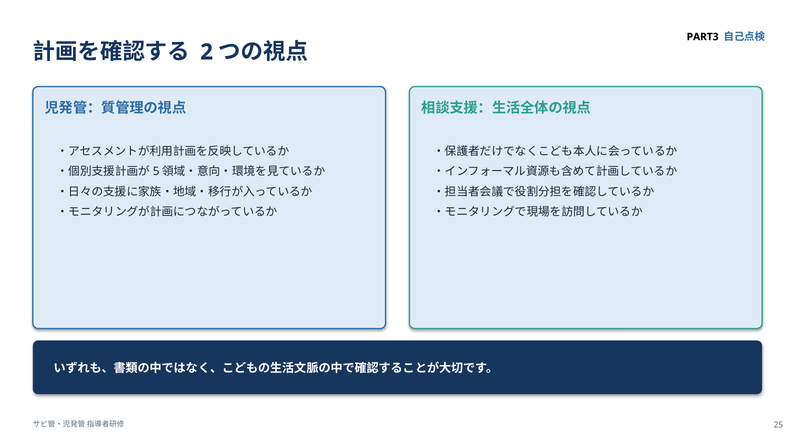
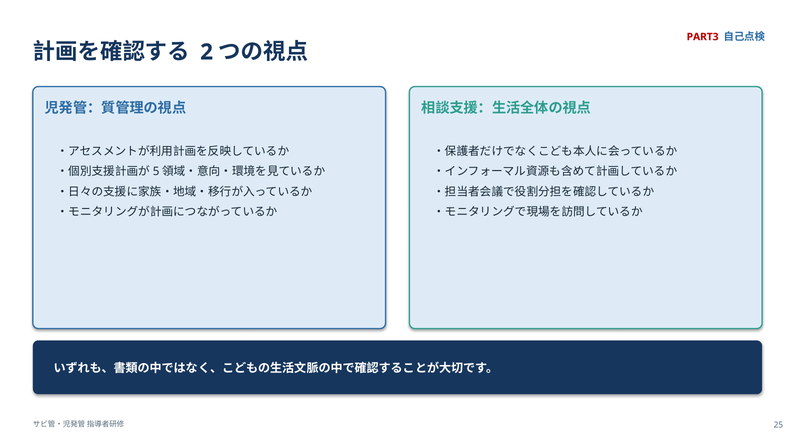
PART3 colour: black -> red
